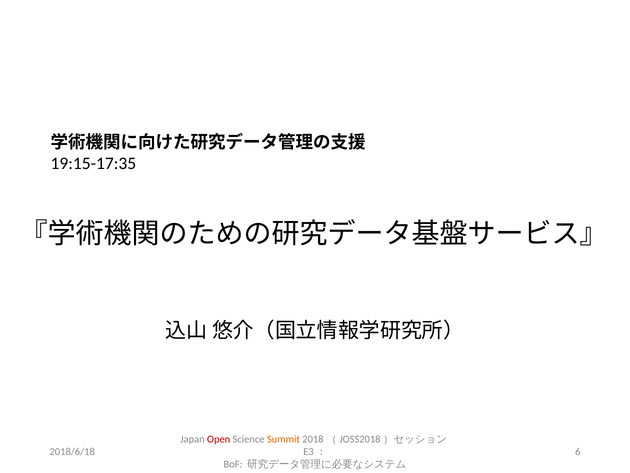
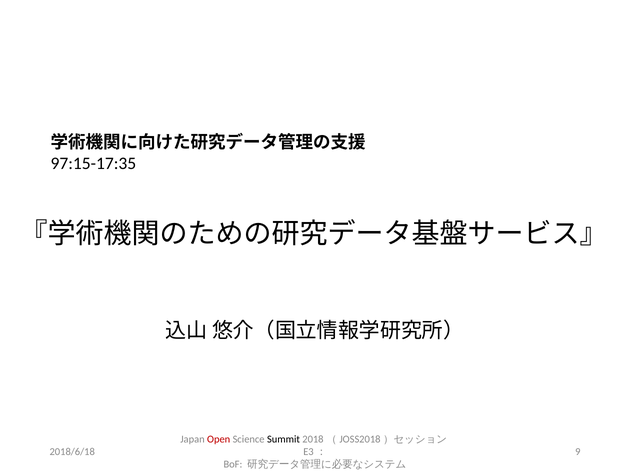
19:15-17:35: 19:15-17:35 -> 97:15-17:35
Summit colour: orange -> black
6: 6 -> 9
